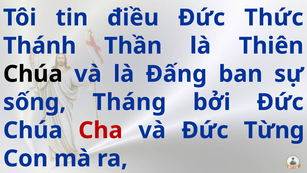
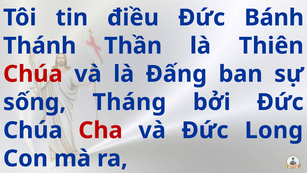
Thức: Thức -> Bánh
Chúa at (33, 74) colour: black -> red
Từng: Từng -> Long
